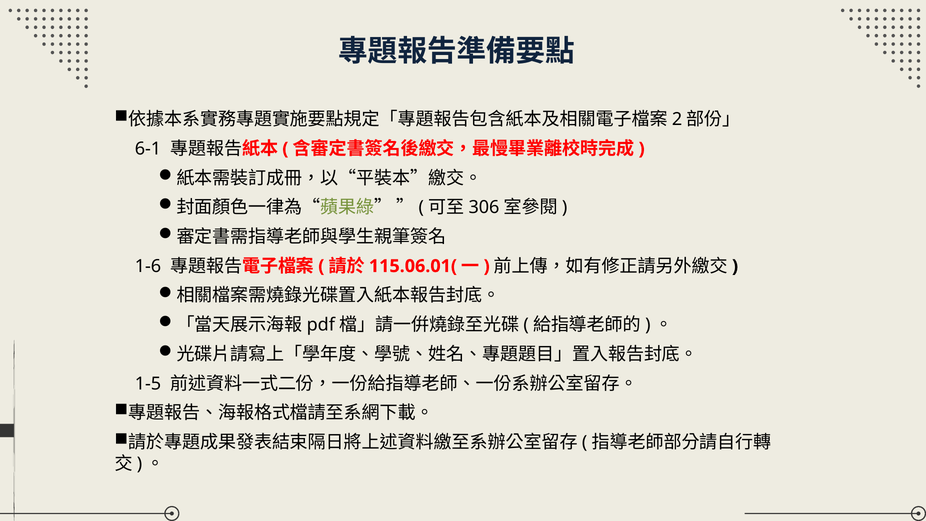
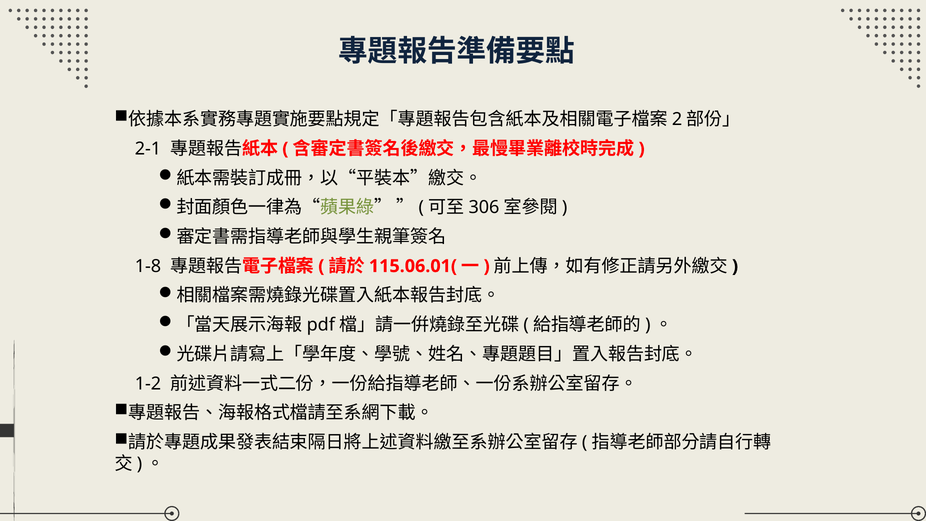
6-1: 6-1 -> 2-1
1-6: 1-6 -> 1-8
1-5: 1-5 -> 1-2
